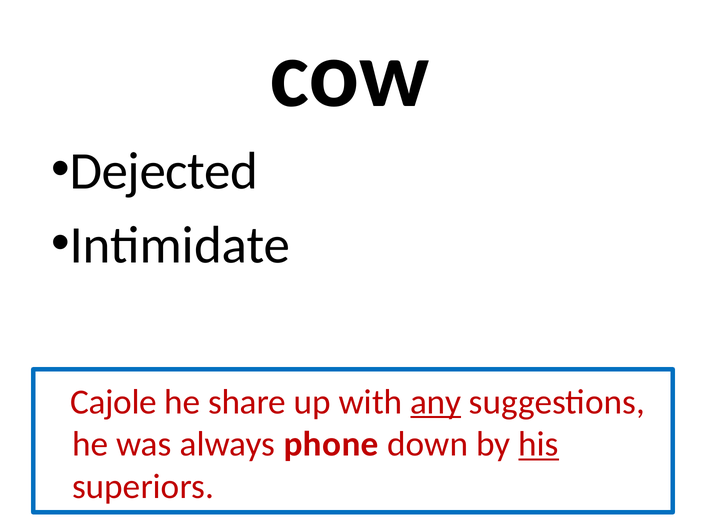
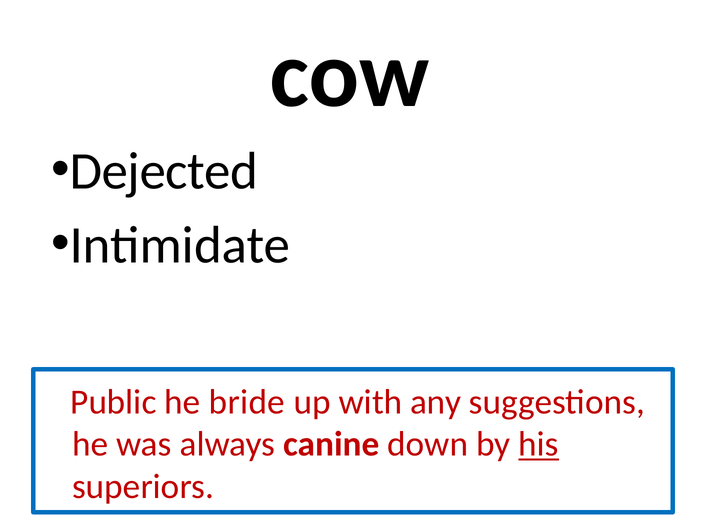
Cajole: Cajole -> Public
share: share -> bride
any underline: present -> none
phone: phone -> canine
